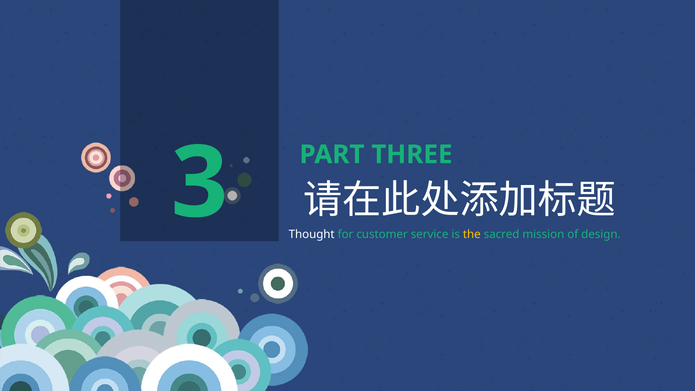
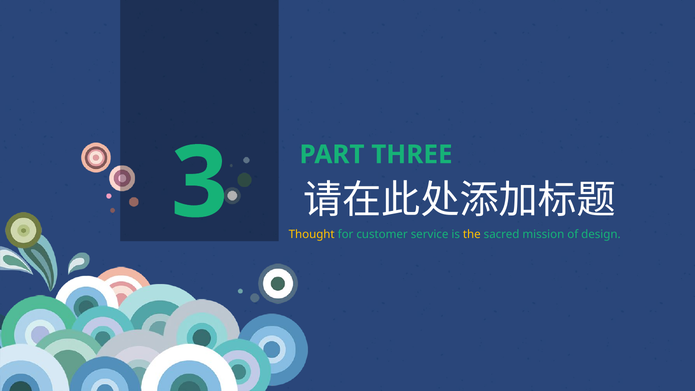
Thought colour: white -> yellow
